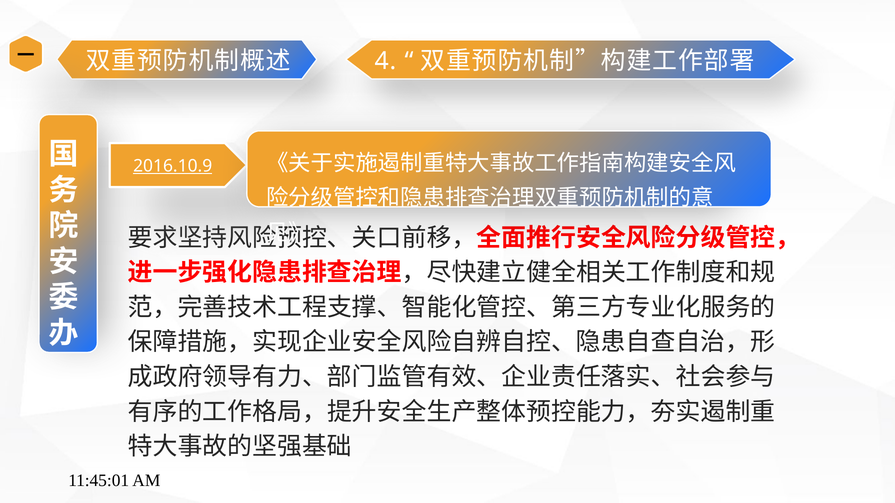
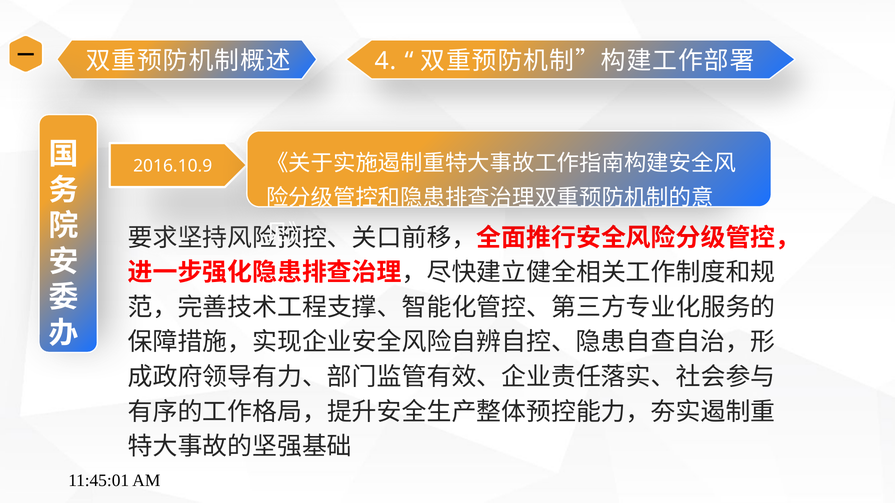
2016.10.9 underline: present -> none
